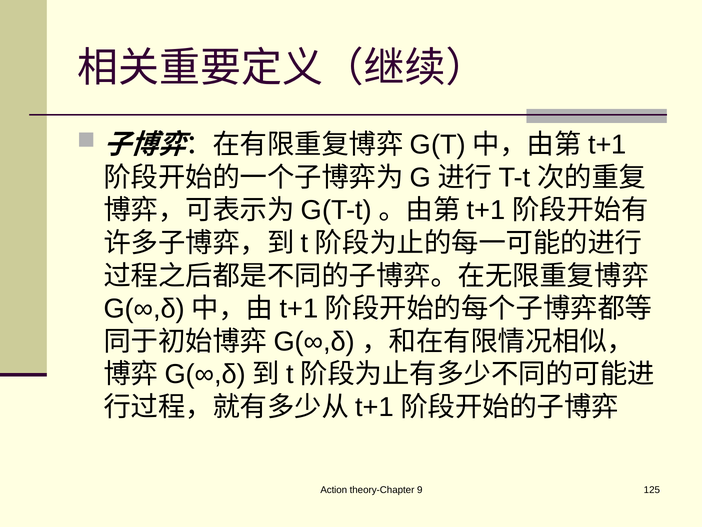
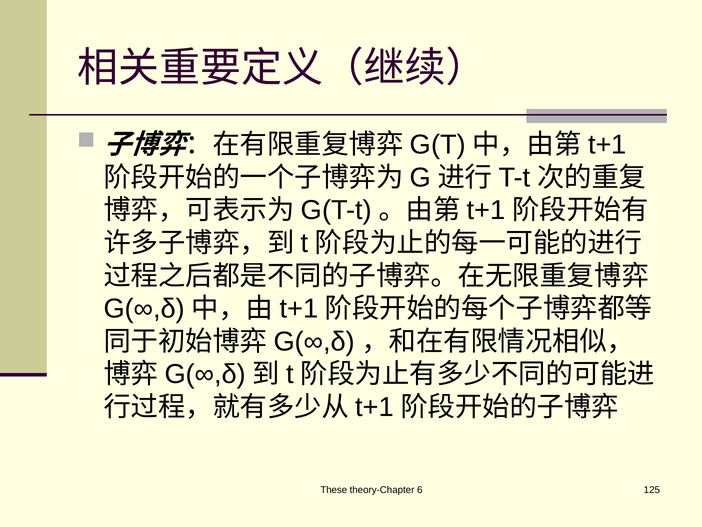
Action: Action -> These
9: 9 -> 6
